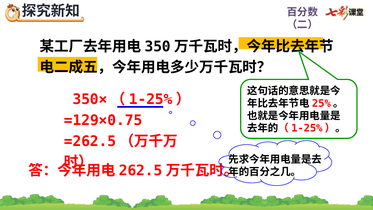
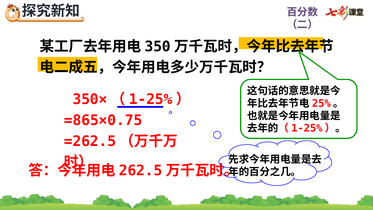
=129×0.75: =129×0.75 -> =865×0.75
